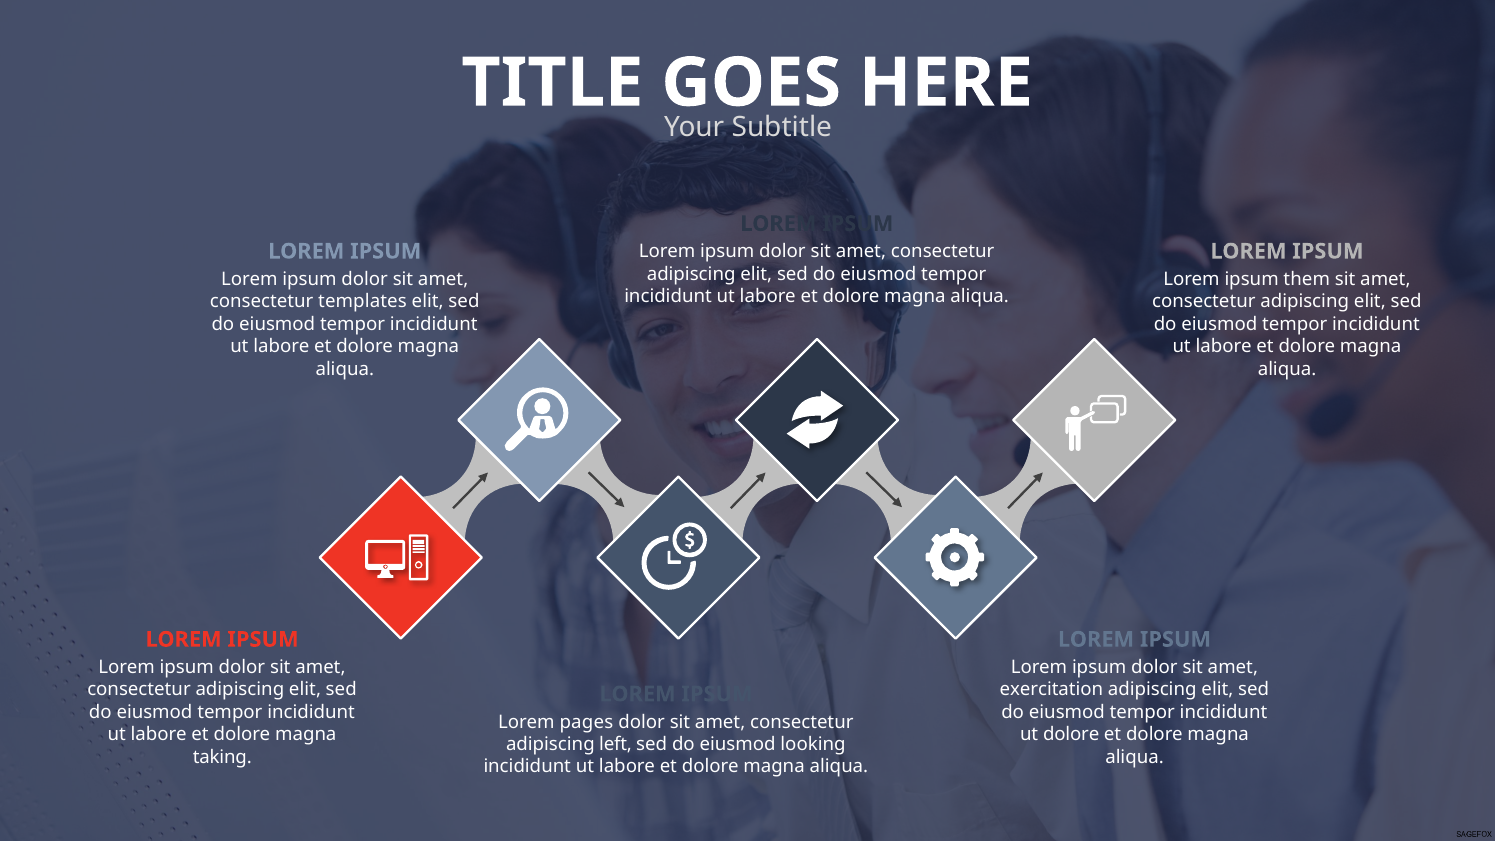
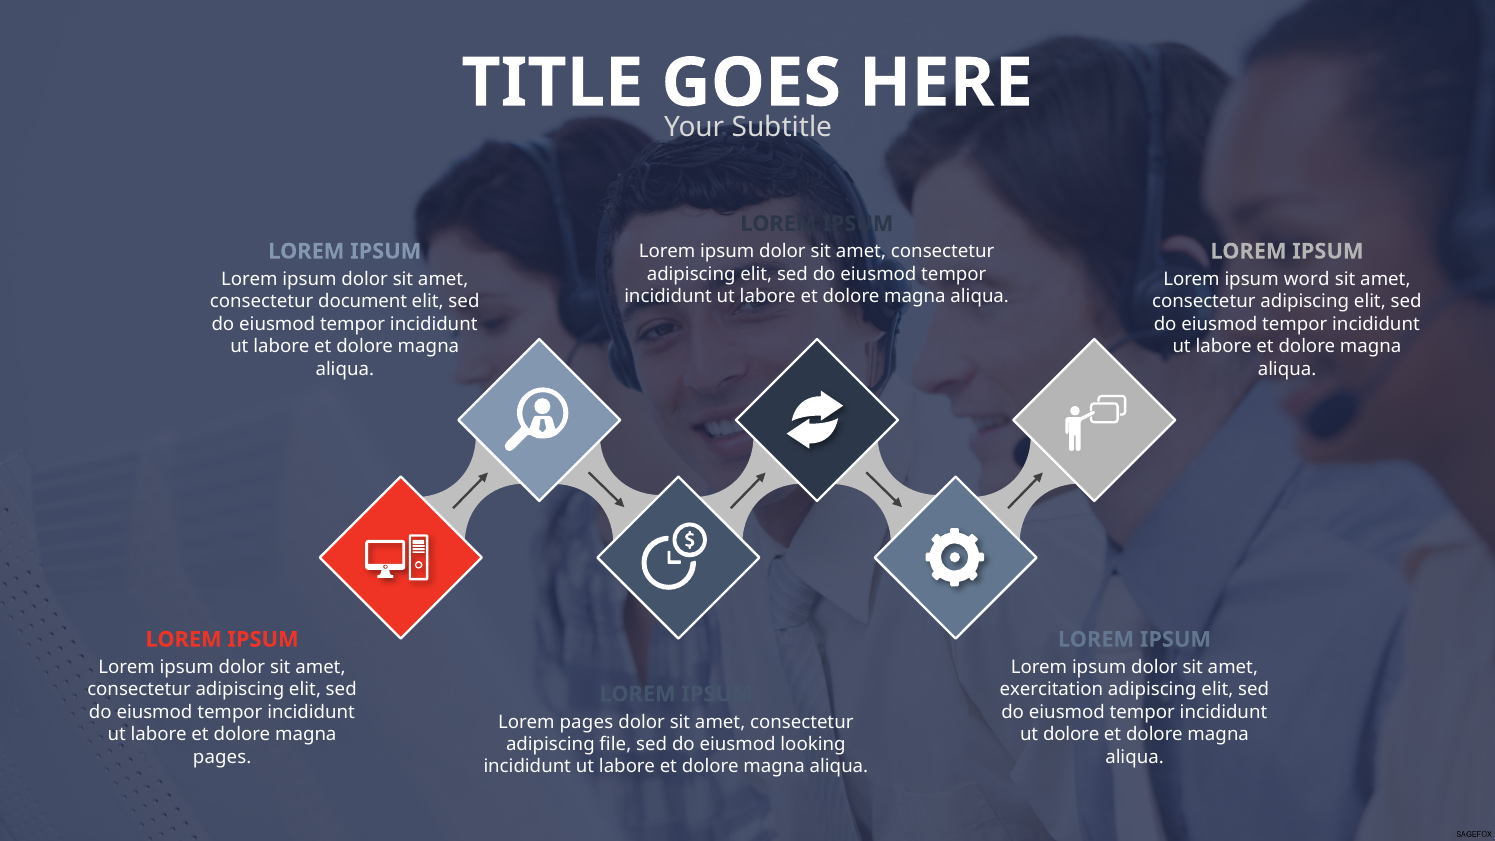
them: them -> word
templates: templates -> document
left: left -> file
taking at (222, 757): taking -> pages
